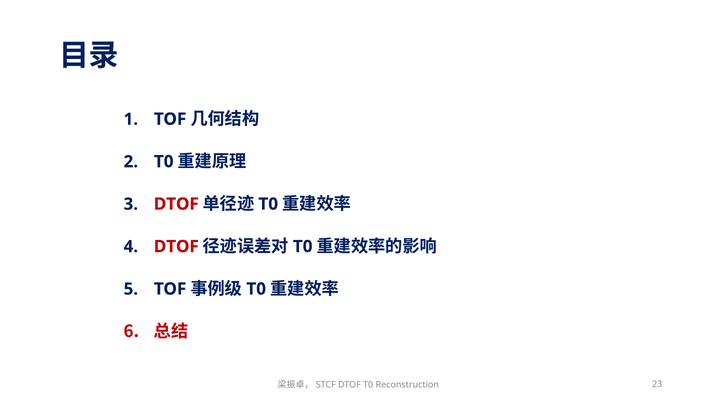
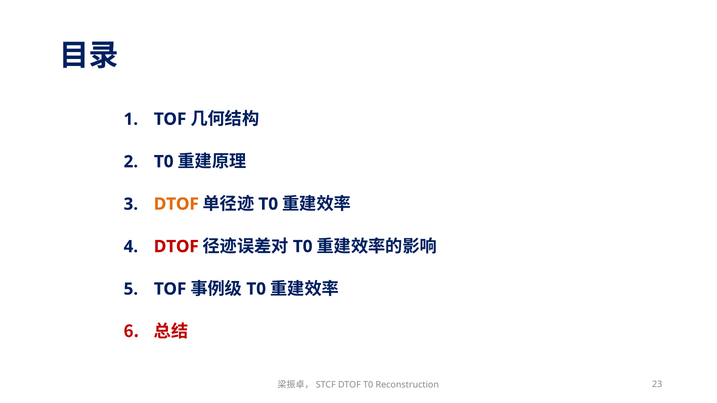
DTOF at (176, 204) colour: red -> orange
